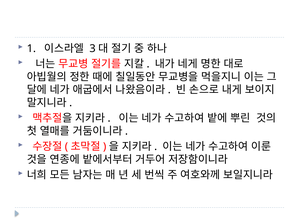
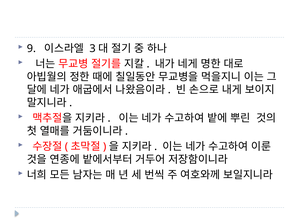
1: 1 -> 9
